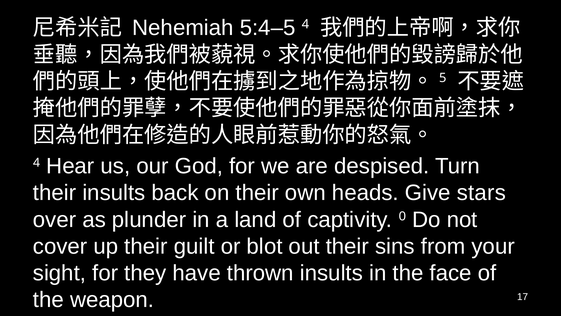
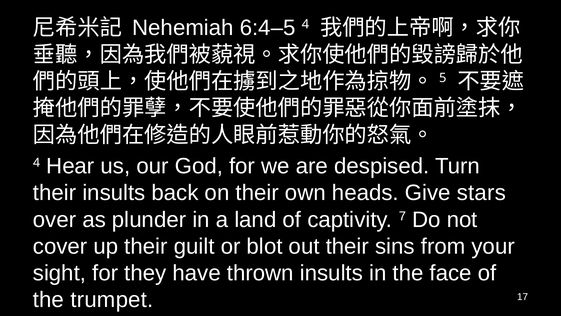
5:4–5: 5:4–5 -> 6:4–5
0: 0 -> 7
weapon: weapon -> trumpet
